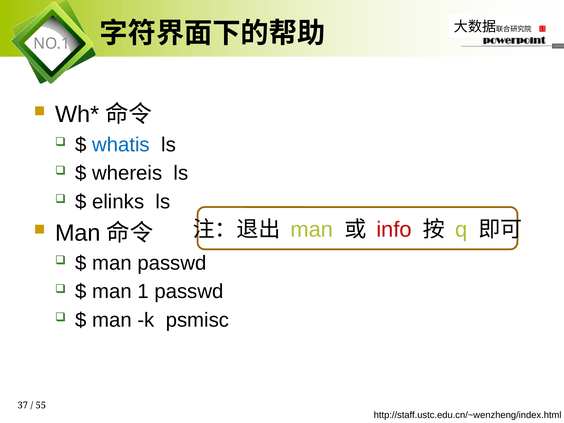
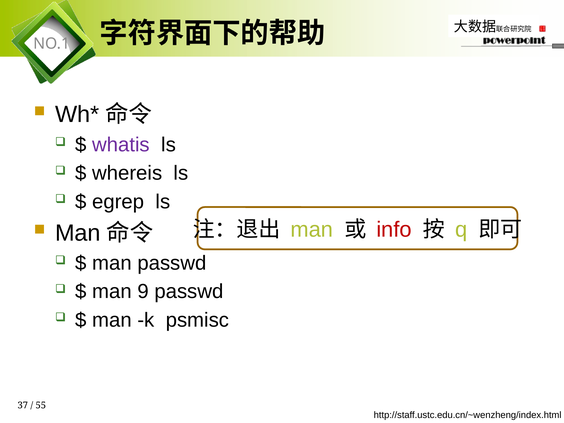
whatis colour: blue -> purple
elinks: elinks -> egrep
1: 1 -> 9
